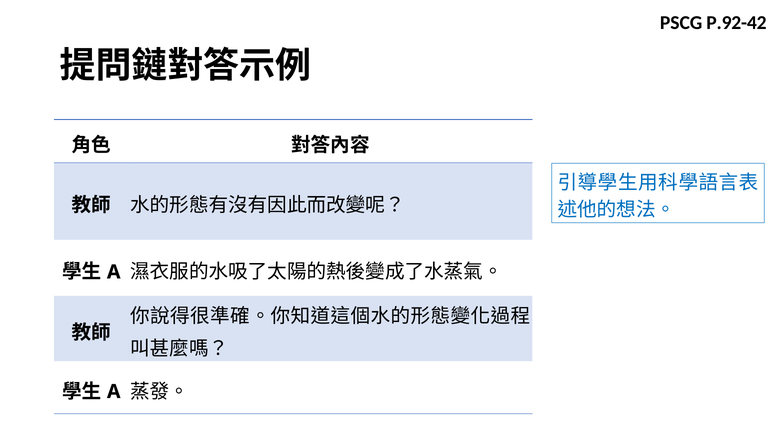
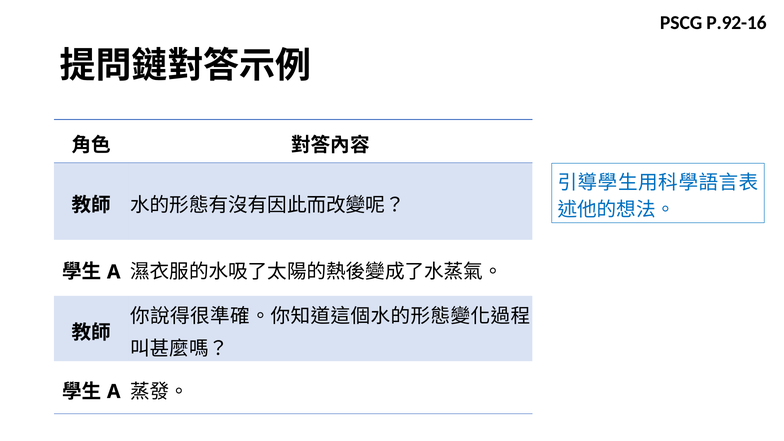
P.92-42: P.92-42 -> P.92-16
